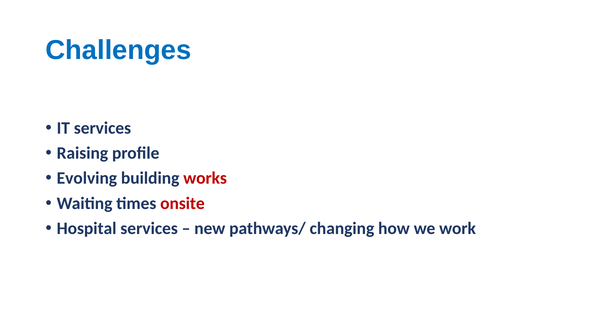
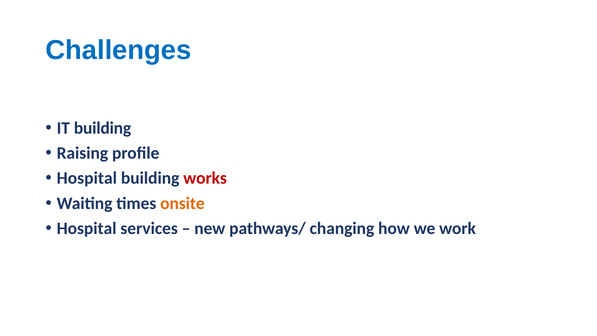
IT services: services -> building
Evolving at (87, 178): Evolving -> Hospital
onsite colour: red -> orange
